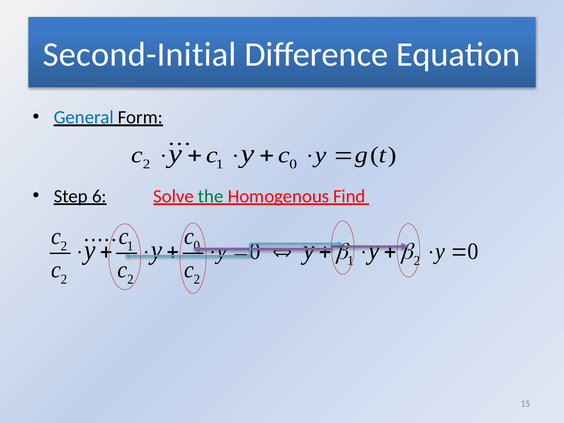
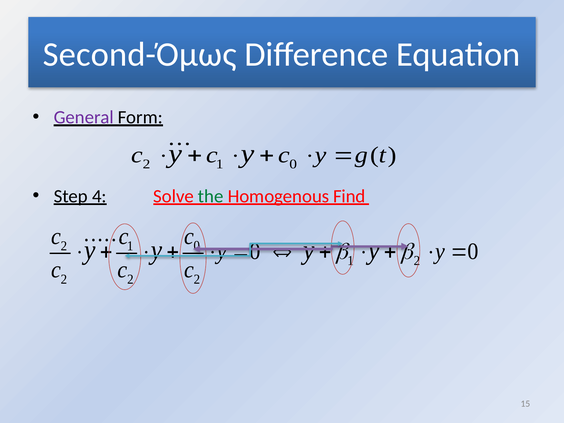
Second-Initial: Second-Initial -> Second-Όμως
General colour: blue -> purple
6: 6 -> 4
